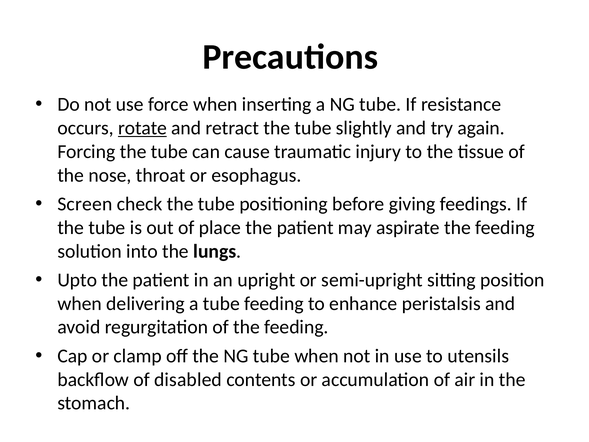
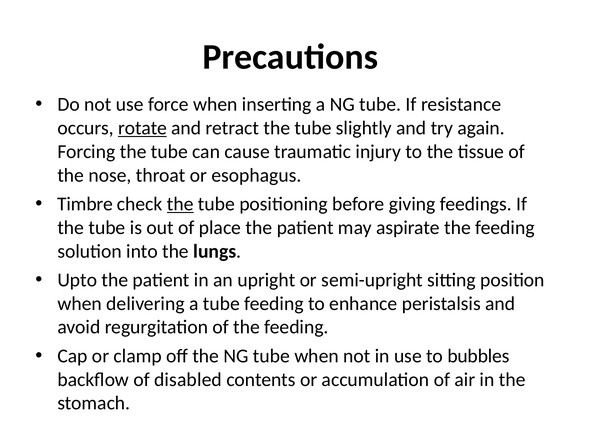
Screen: Screen -> Timbre
the at (180, 204) underline: none -> present
utensils: utensils -> bubbles
